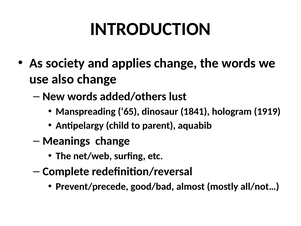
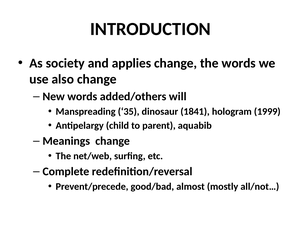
lust: lust -> will
65: 65 -> 35
1919: 1919 -> 1999
